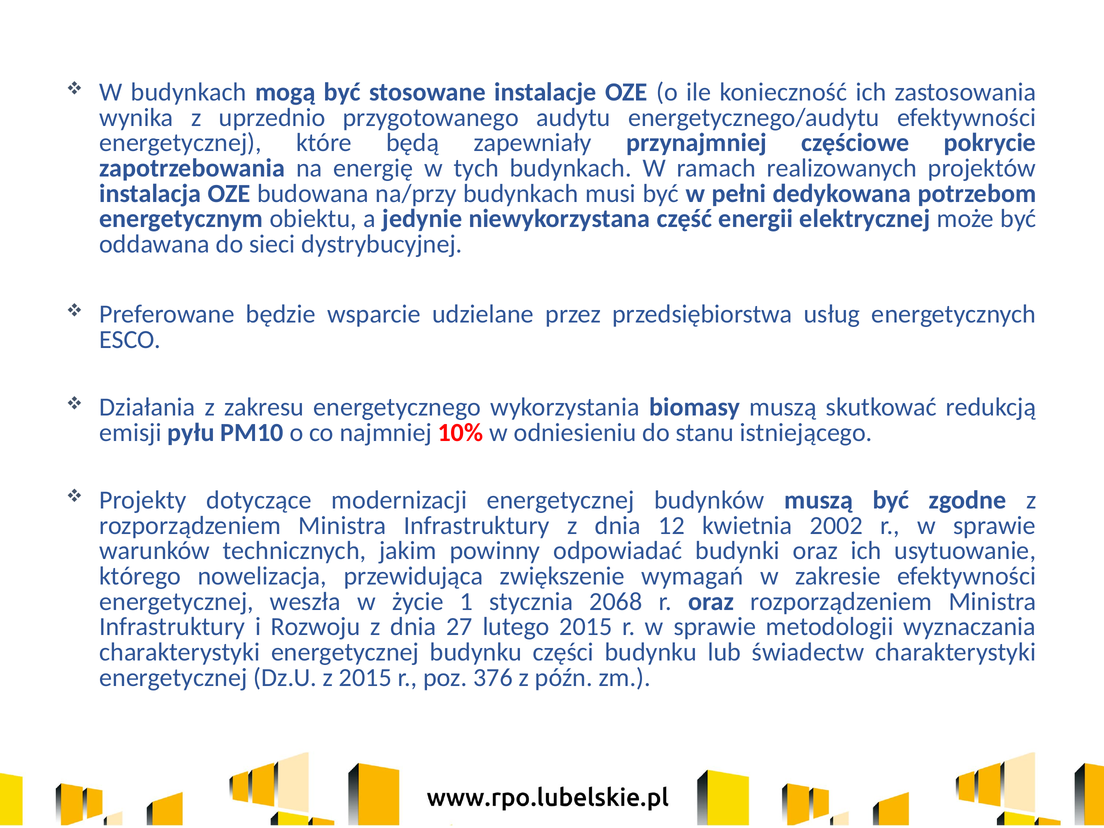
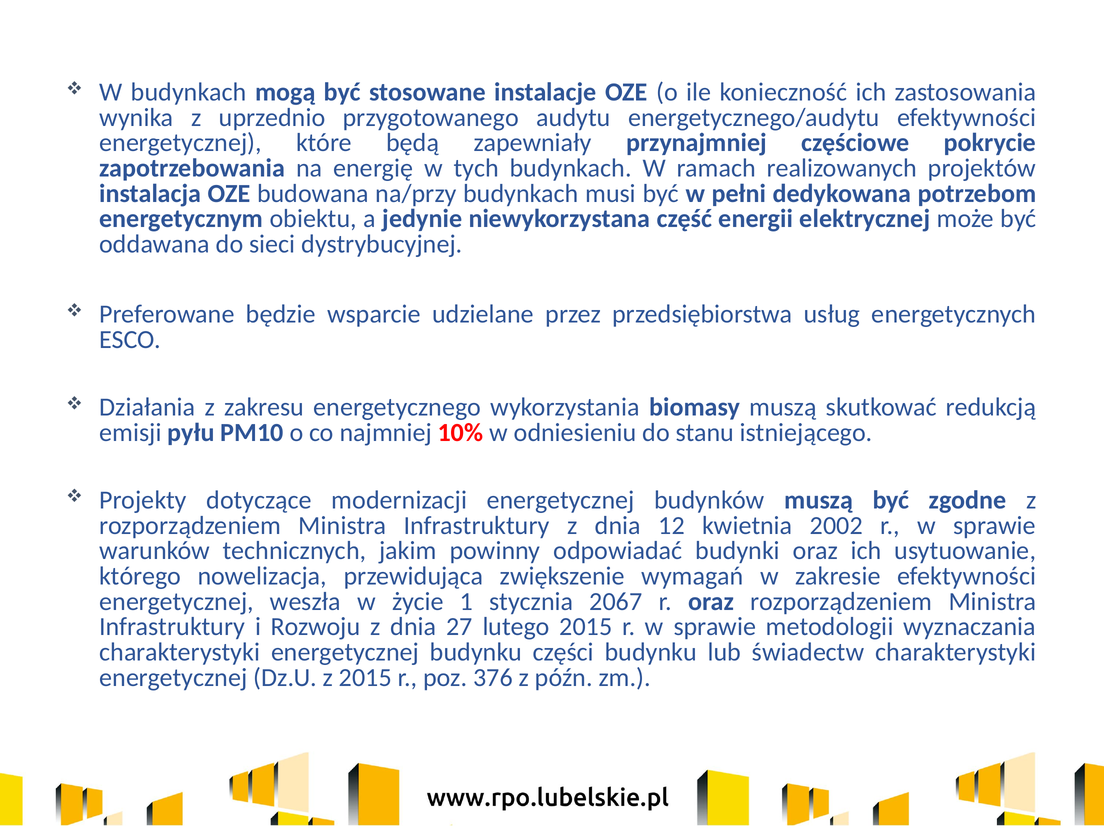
2068: 2068 -> 2067
